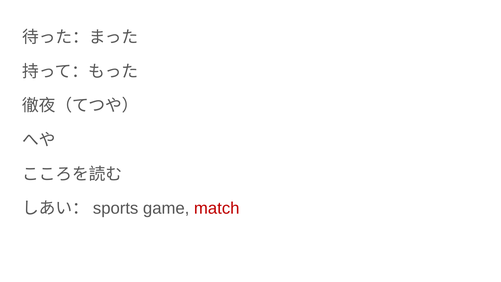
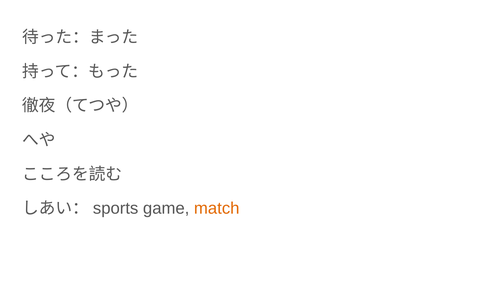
match colour: red -> orange
